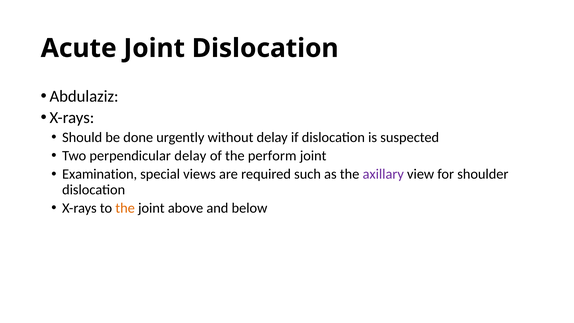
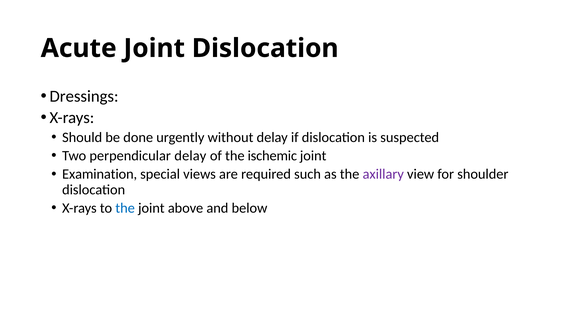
Abdulaziz: Abdulaziz -> Dressings
perform: perform -> ischemic
the at (125, 208) colour: orange -> blue
